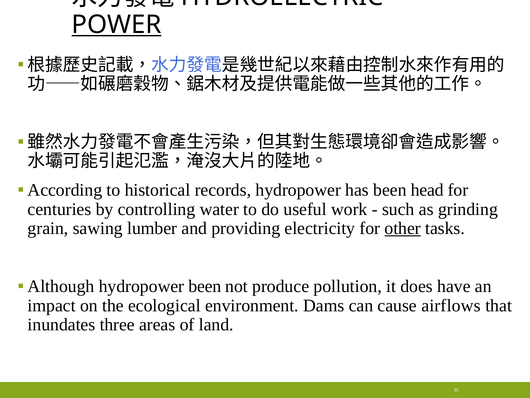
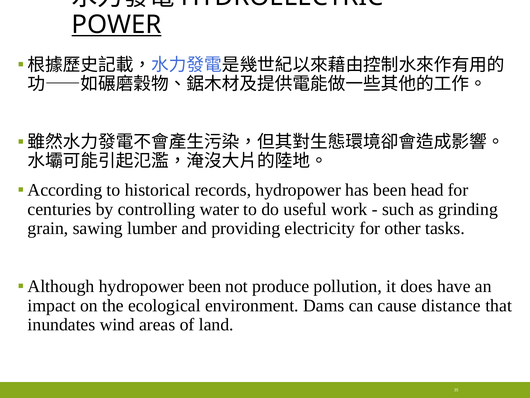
other underline: present -> none
airflows: airflows -> distance
three: three -> wind
